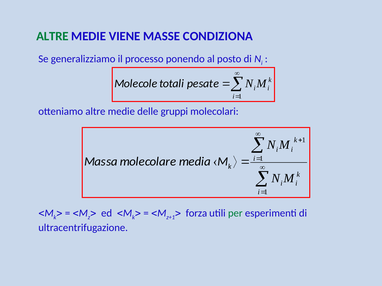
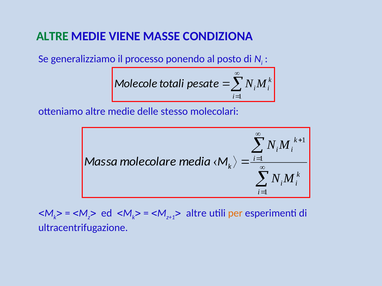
gruppi: gruppi -> stesso
forza at (196, 214): forza -> altre
per colour: green -> orange
